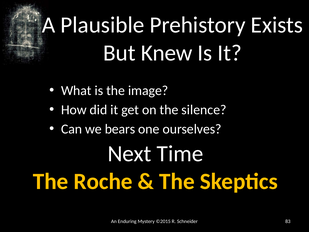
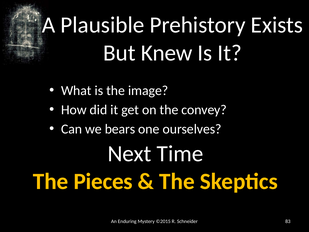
silence: silence -> convey
Roche: Roche -> Pieces
